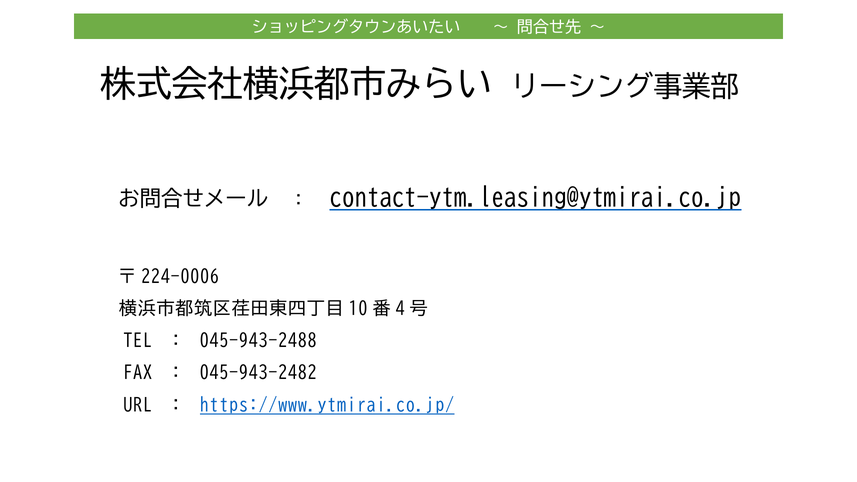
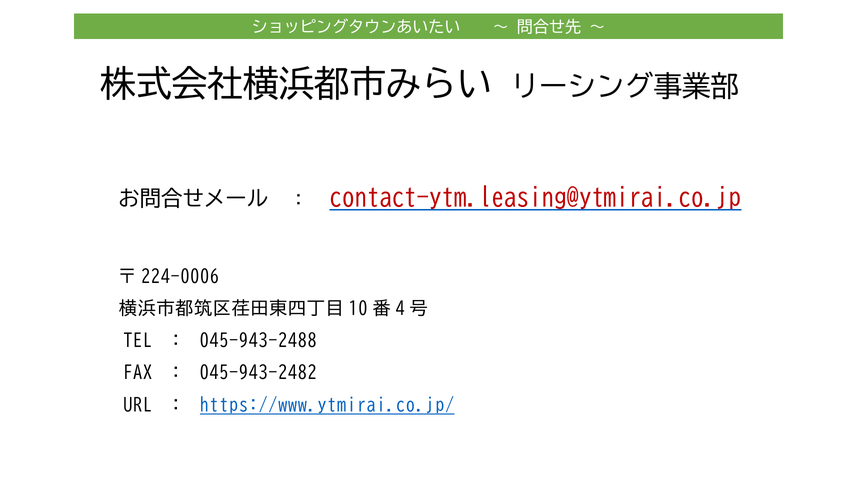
contact-ytm.leasing@ytmirai.co.jp colour: black -> red
